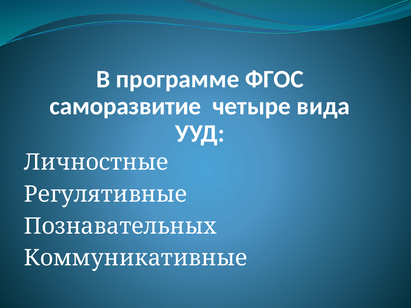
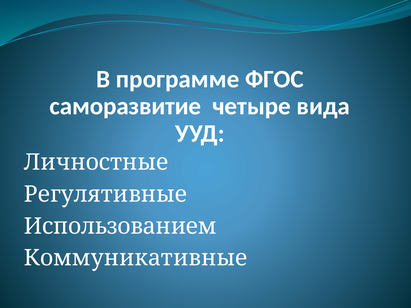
Познавательных: Познавательных -> Использованием
